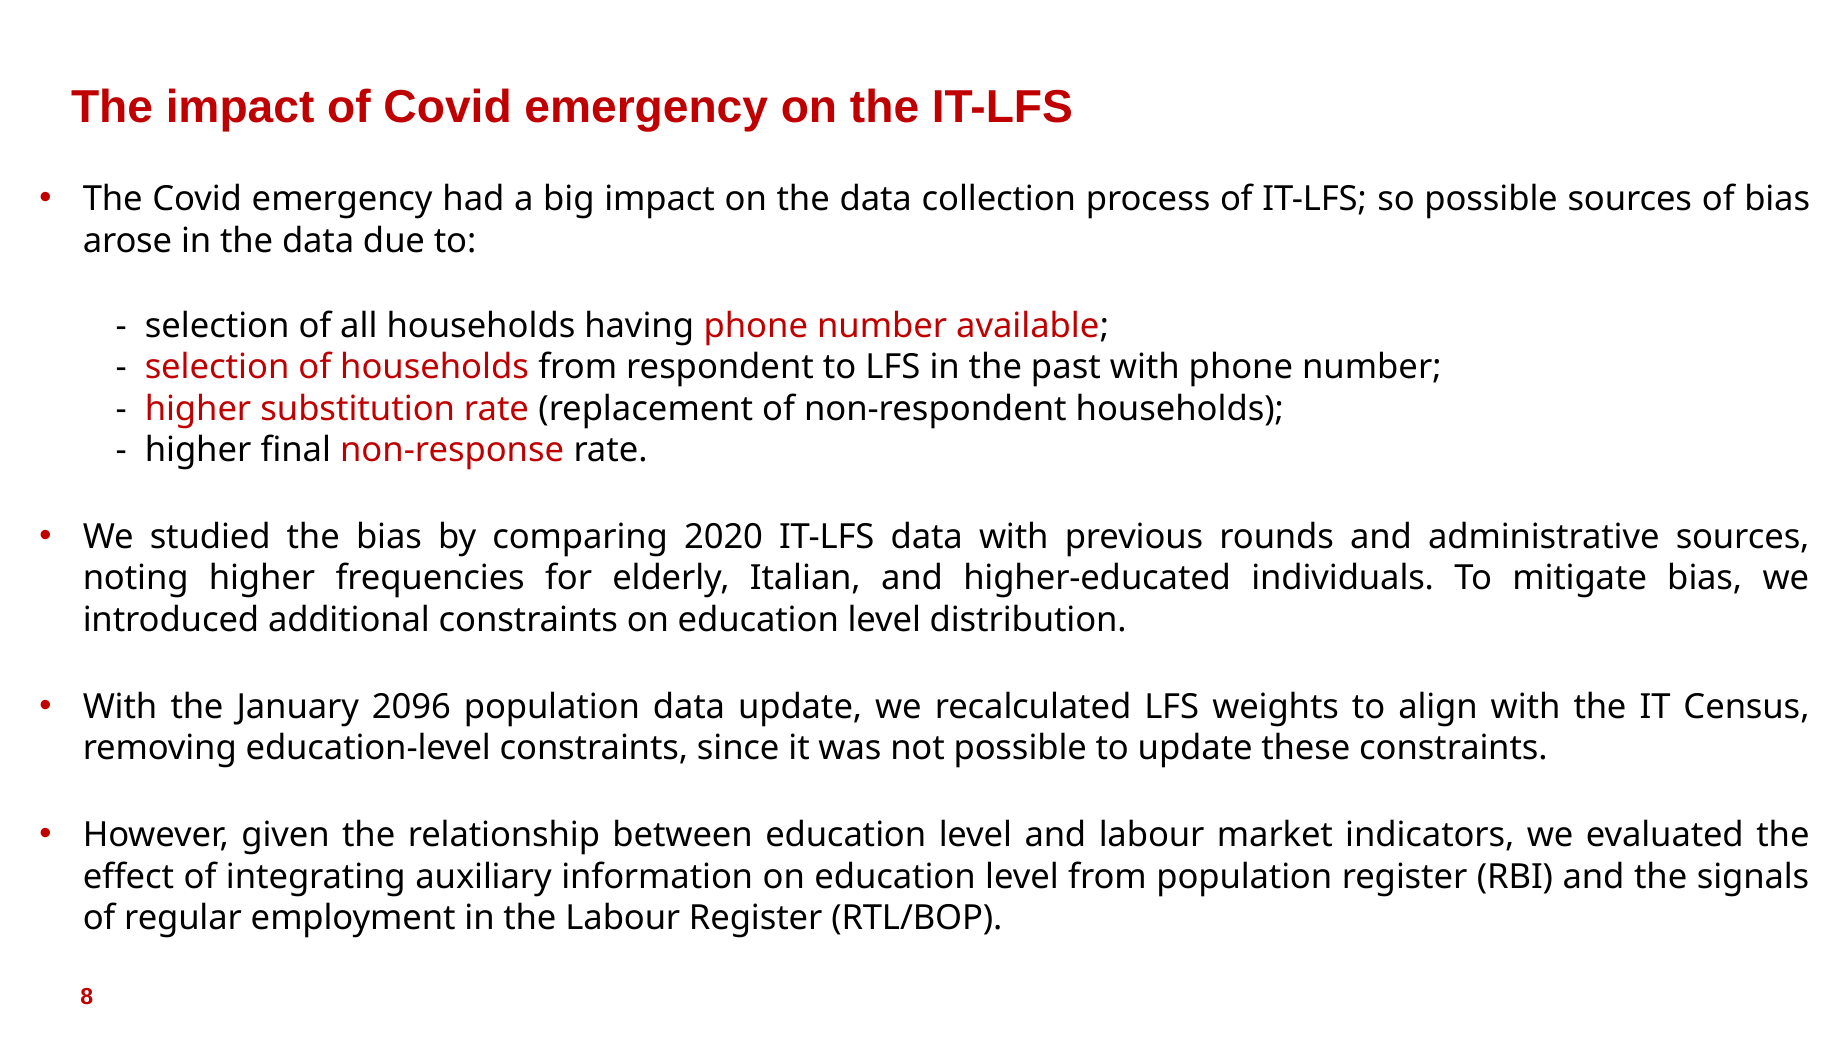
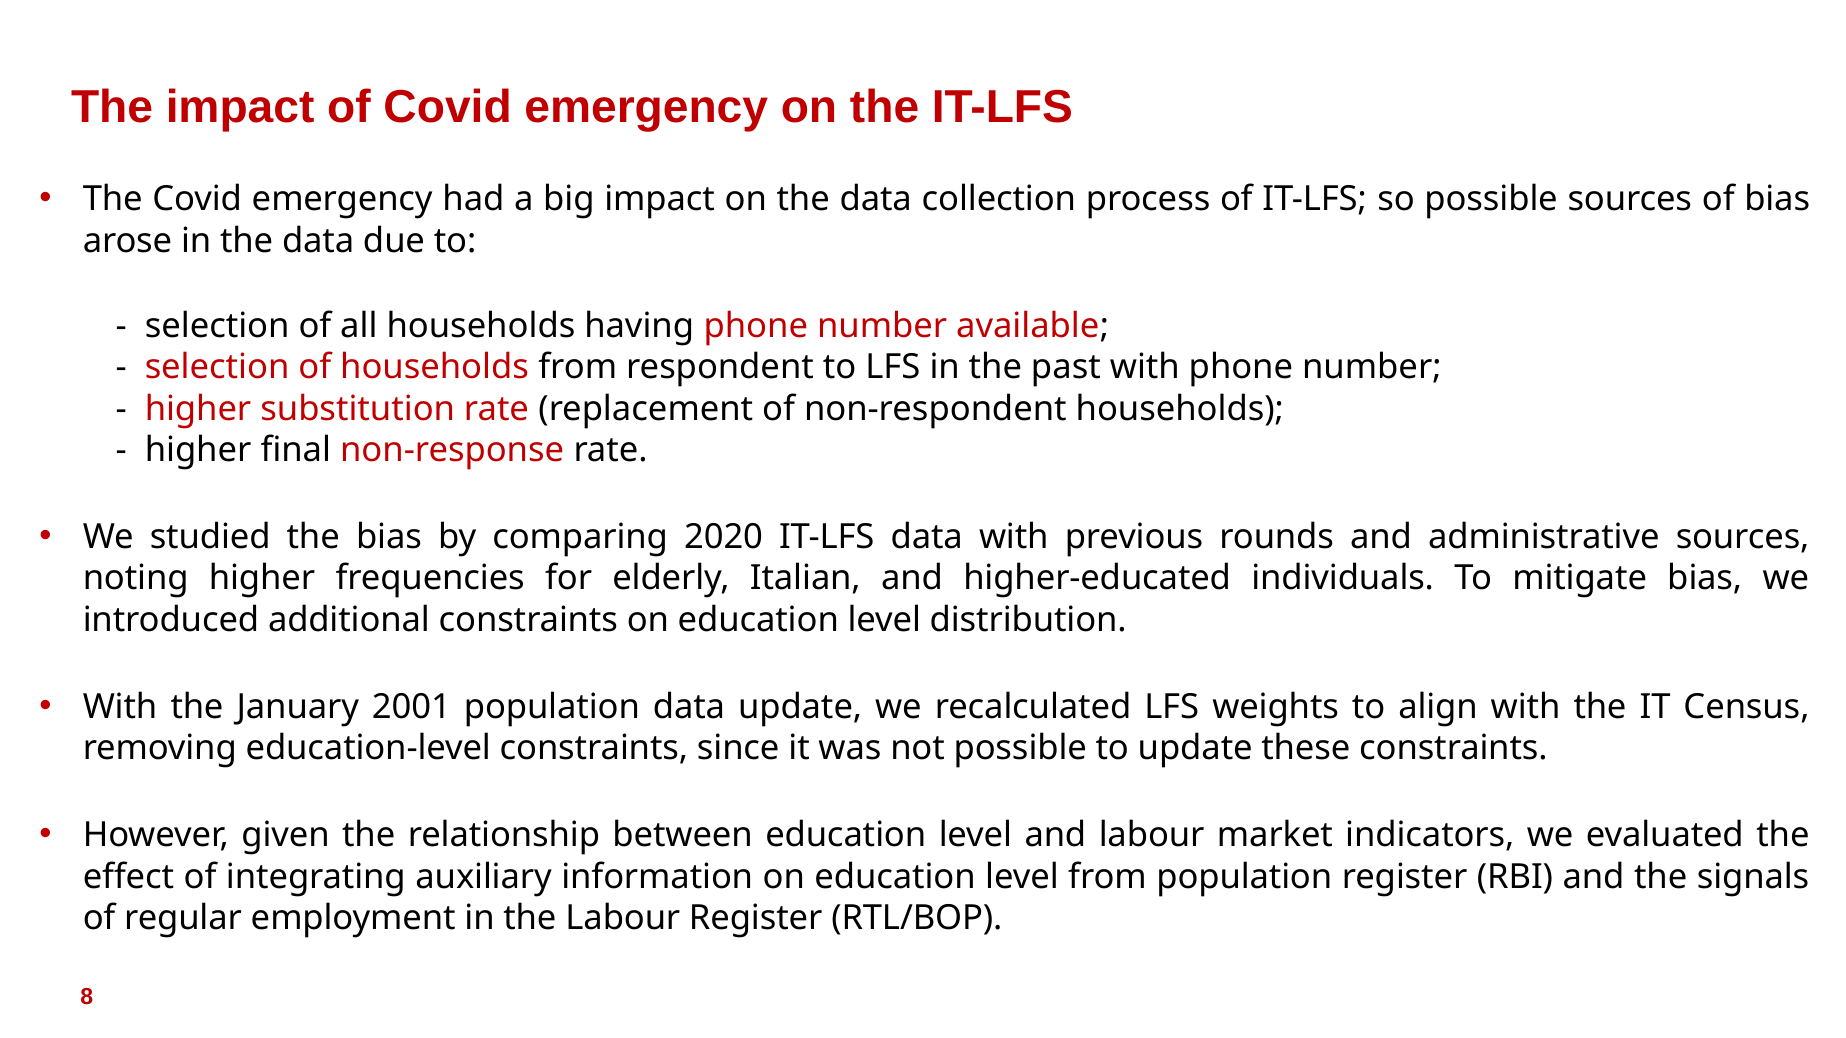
2096: 2096 -> 2001
